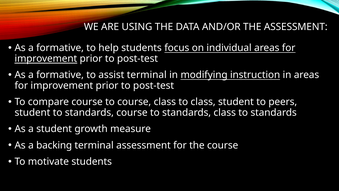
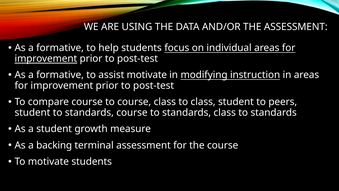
assist terminal: terminal -> motivate
